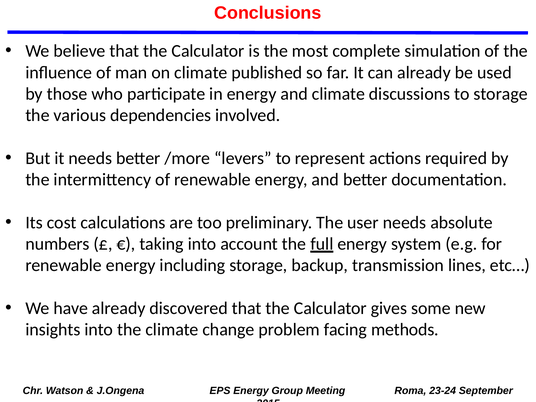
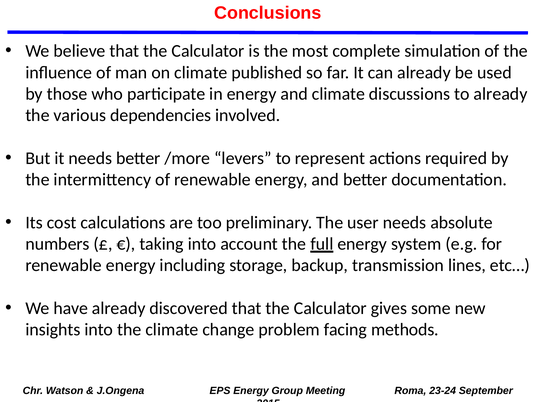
to storage: storage -> already
